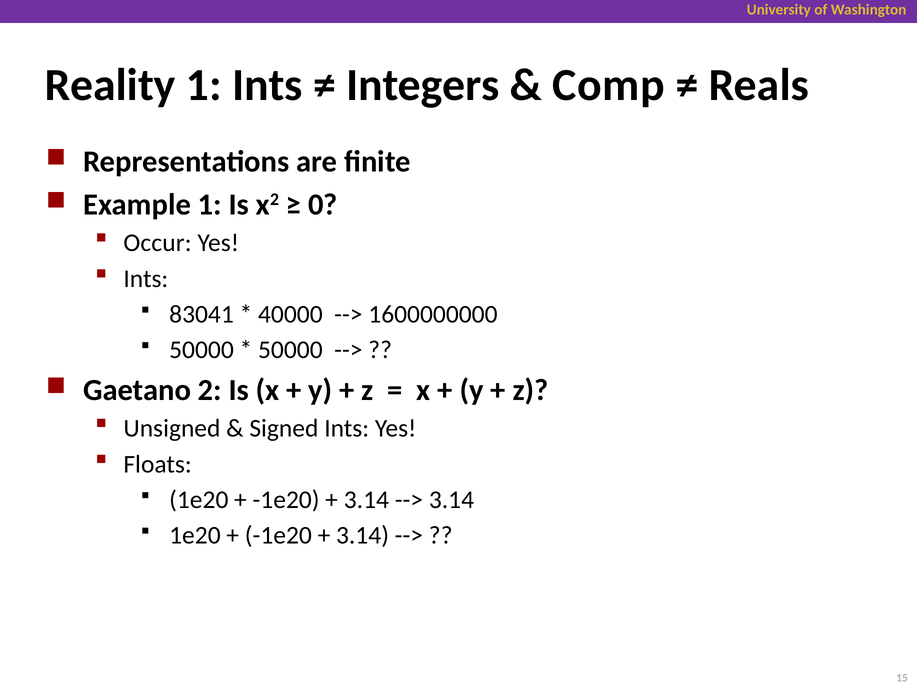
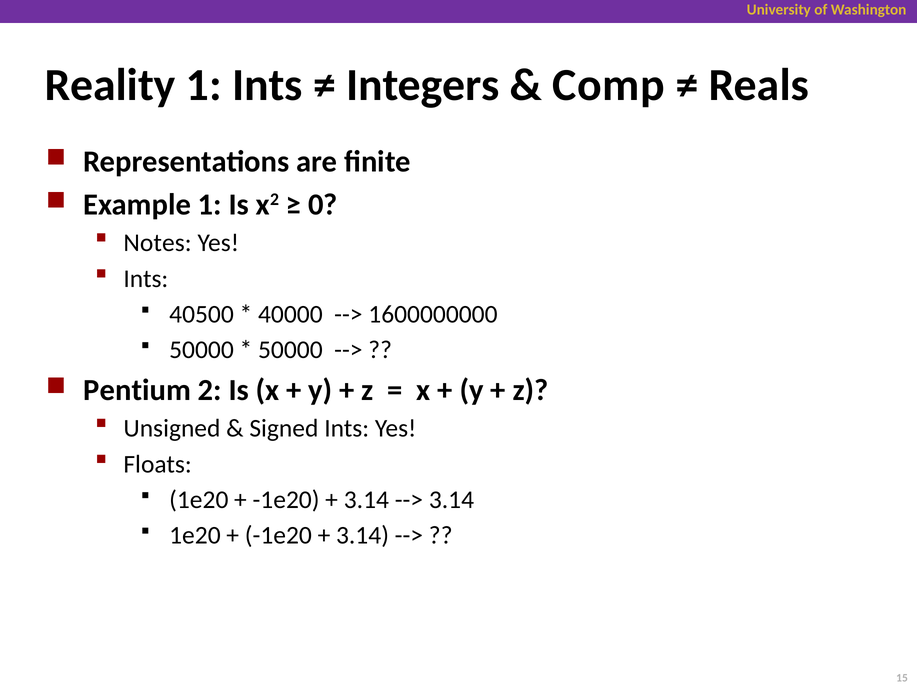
Occur: Occur -> Notes
83041: 83041 -> 40500
Gaetano: Gaetano -> Pentium
